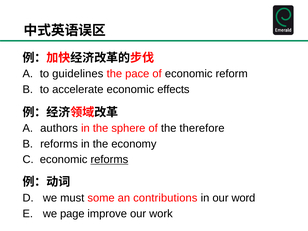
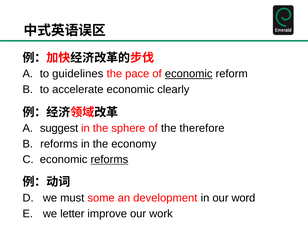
economic at (189, 74) underline: none -> present
effects: effects -> clearly
authors: authors -> suggest
contributions: contributions -> development
page: page -> letter
